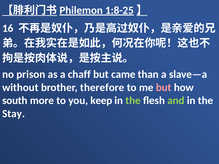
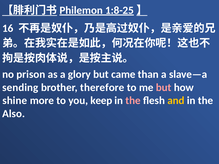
chaff: chaff -> glory
without: without -> sending
south: south -> shine
the at (133, 101) colour: light green -> pink
and colour: light green -> yellow
Stay: Stay -> Also
